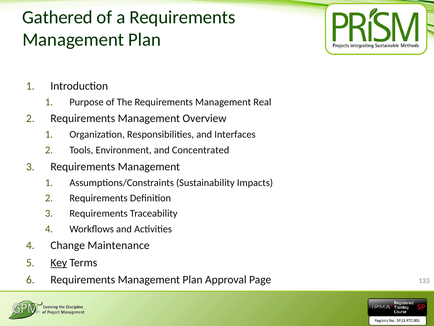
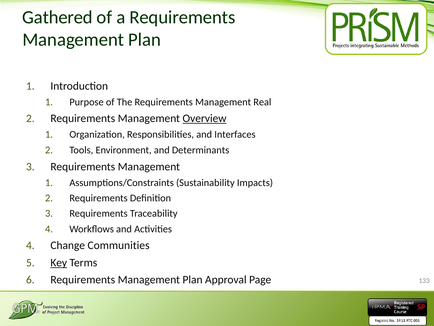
Overview underline: none -> present
Concentrated: Concentrated -> Determinants
Maintenance: Maintenance -> Communities
